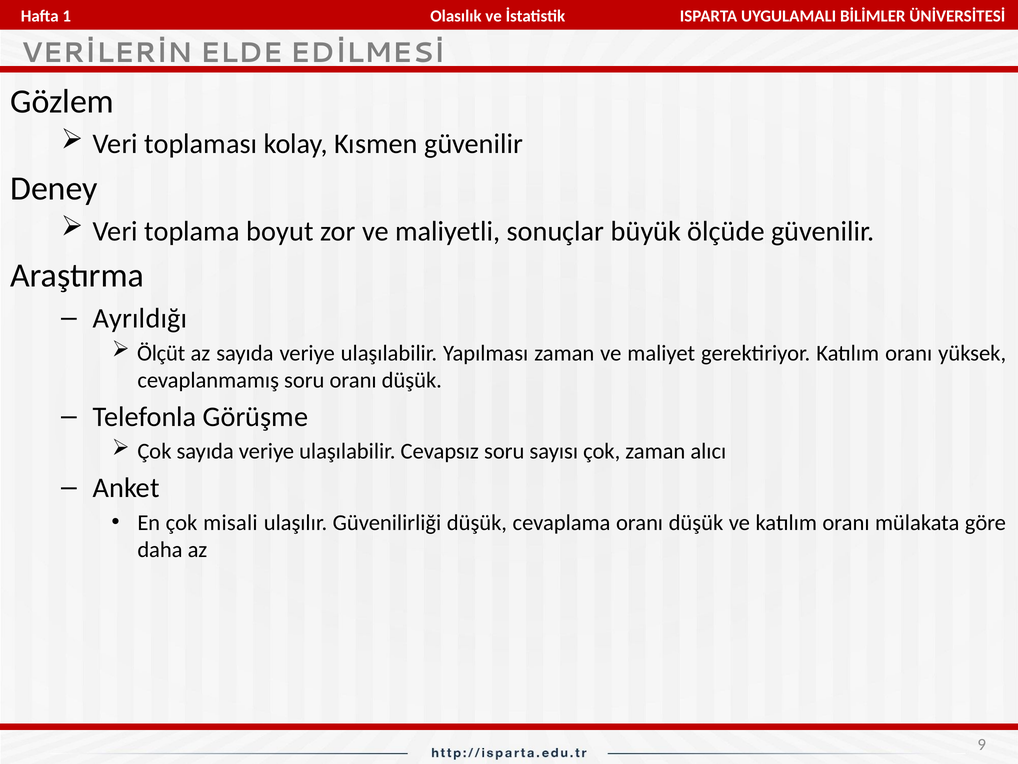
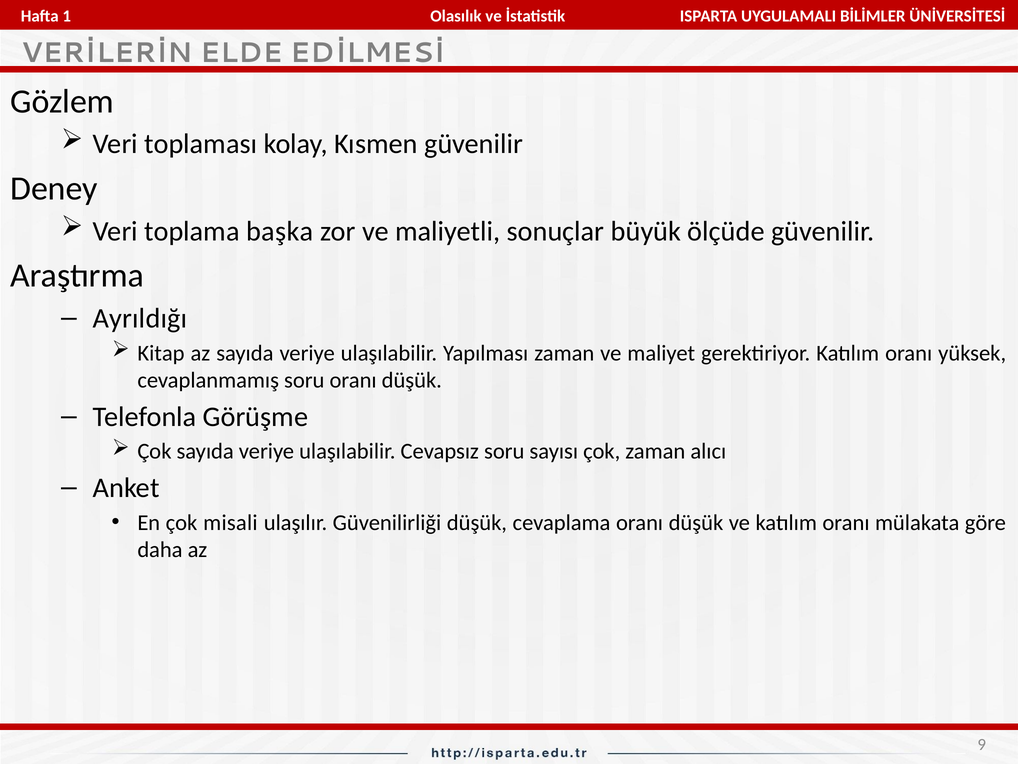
boyut: boyut -> başka
Ölçüt: Ölçüt -> Kitap
